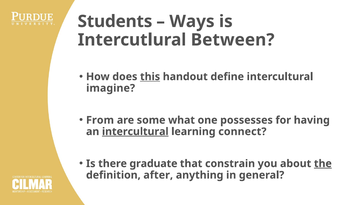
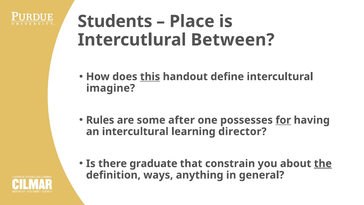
Ways: Ways -> Place
From: From -> Rules
what: what -> after
for underline: none -> present
intercultural at (135, 131) underline: present -> none
connect: connect -> director
after: after -> ways
